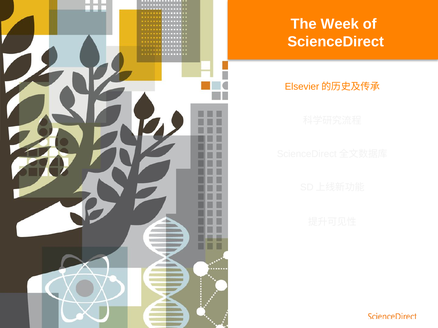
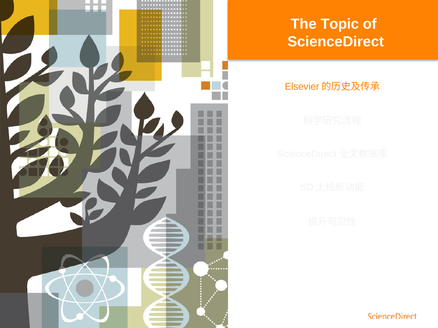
Week: Week -> Topic
